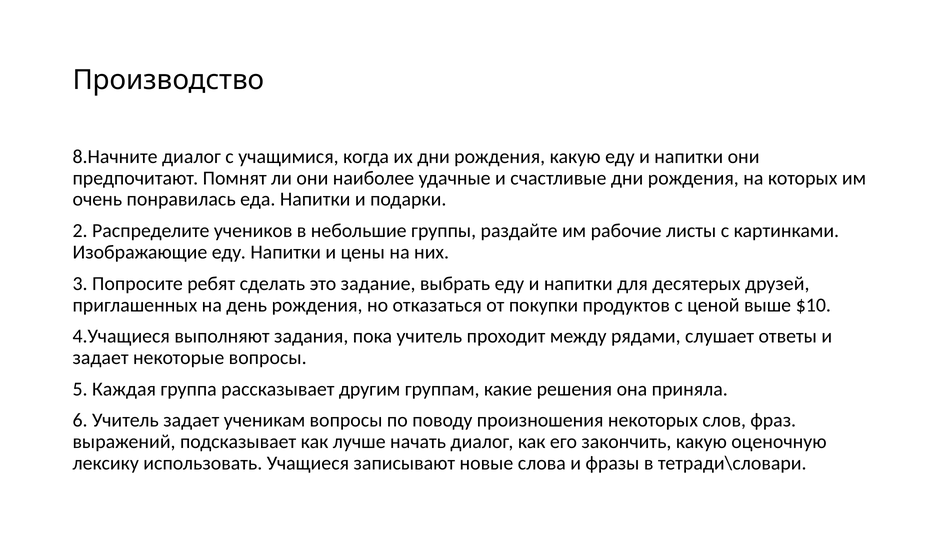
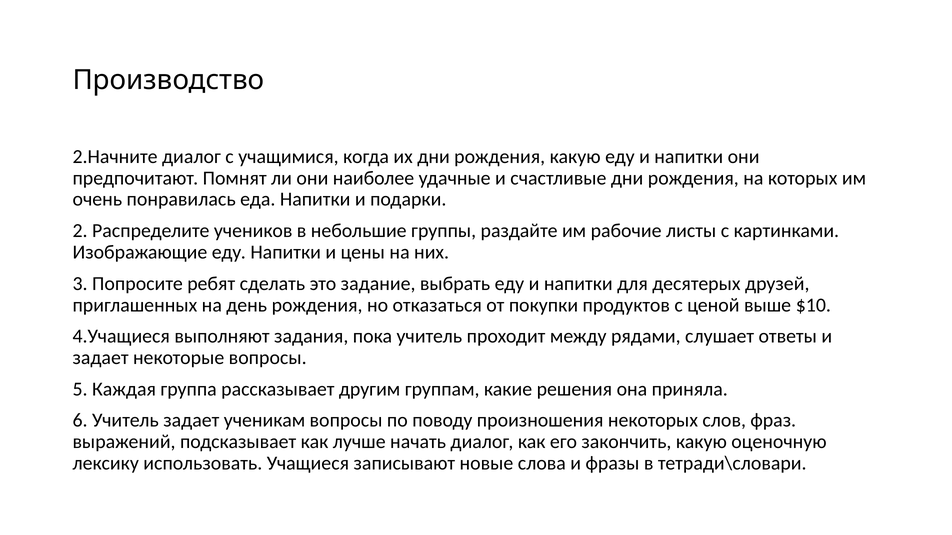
8.Начните: 8.Начните -> 2.Начните
